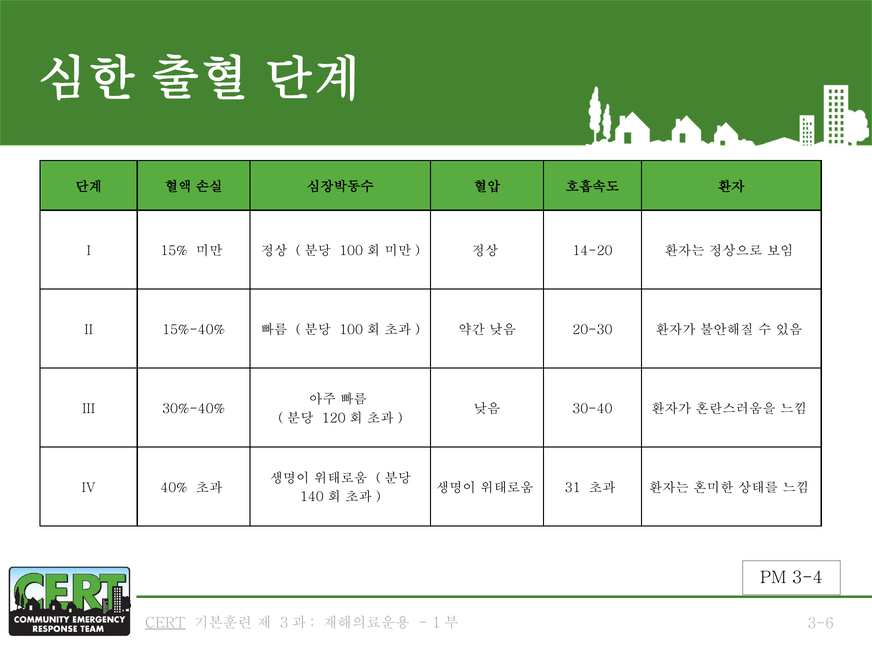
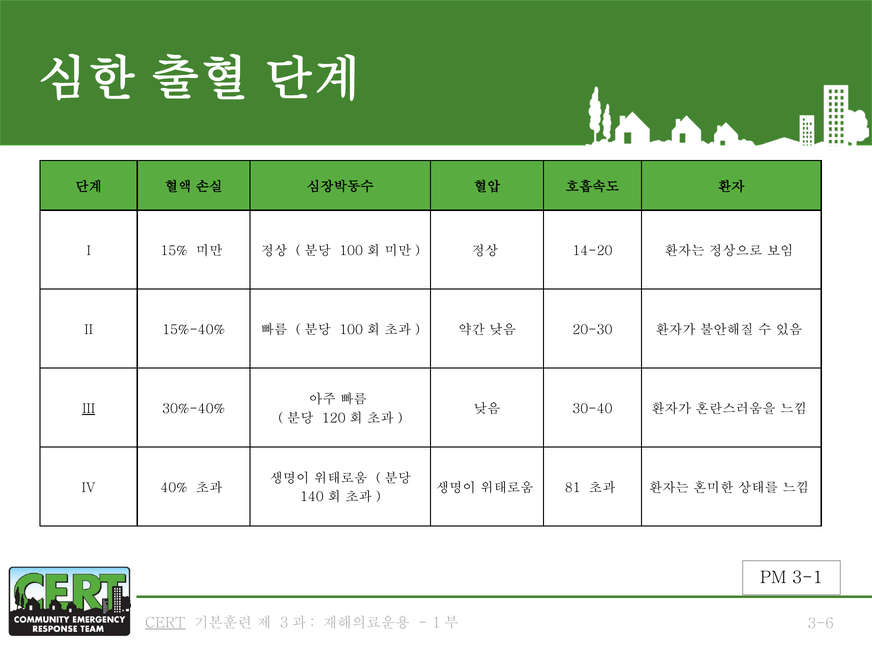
III underline: none -> present
31: 31 -> 81
3-4: 3-4 -> 3-1
